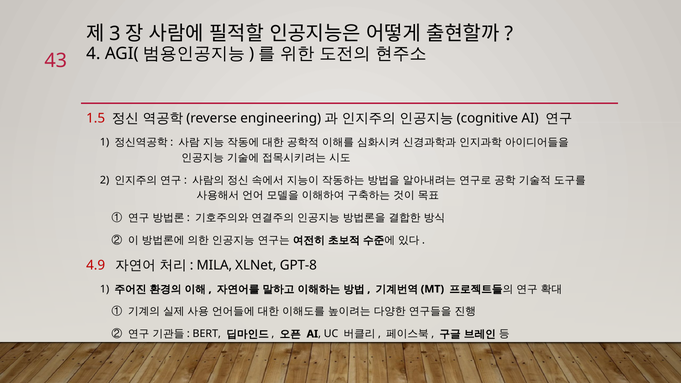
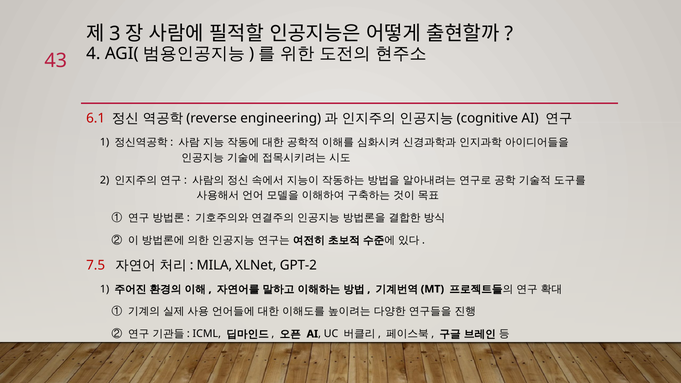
1.5: 1.5 -> 6.1
4.9: 4.9 -> 7.5
GPT-8: GPT-8 -> GPT-2
BERT: BERT -> ICML
